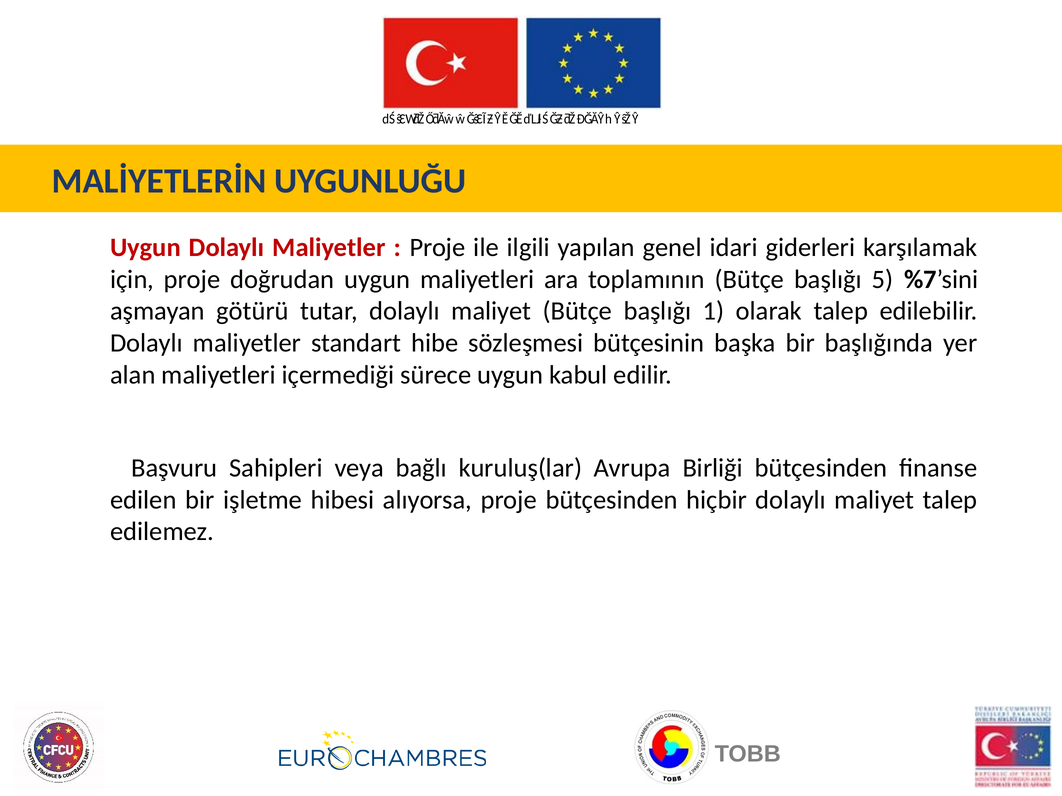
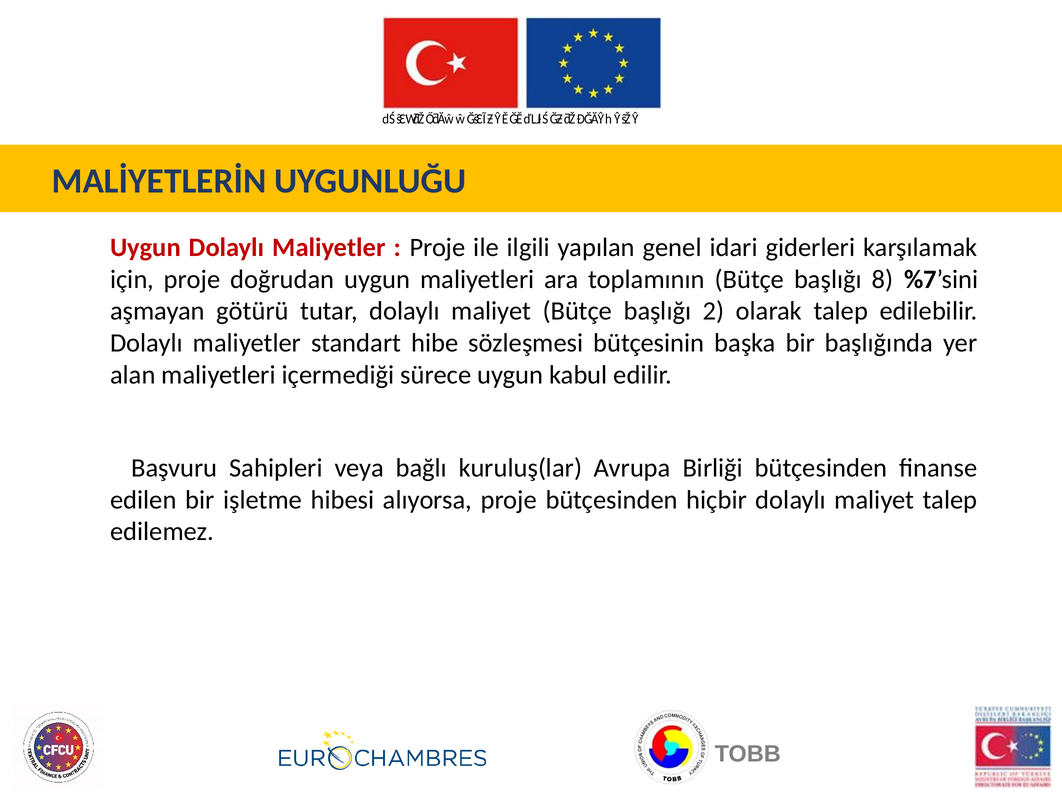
5: 5 -> 8
1: 1 -> 2
